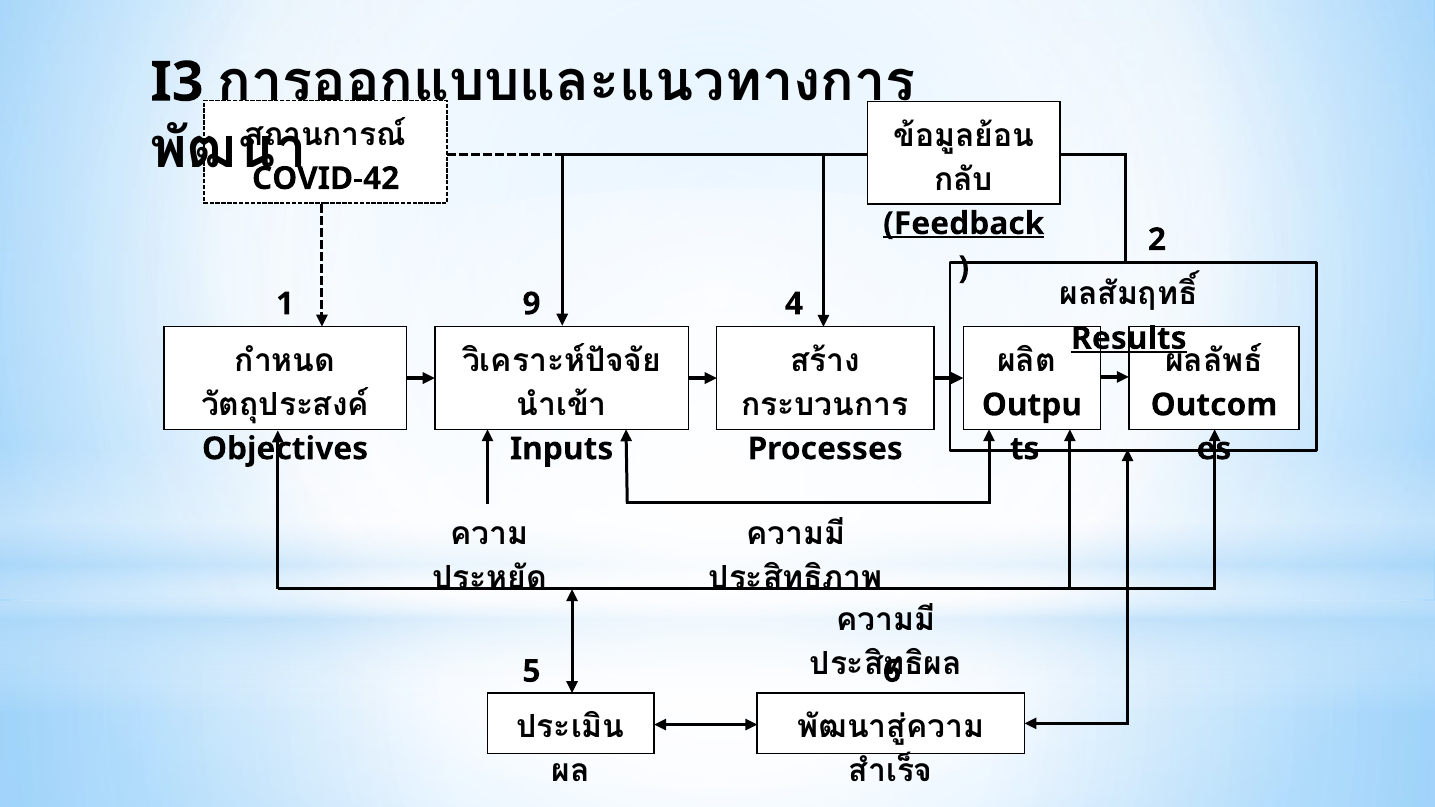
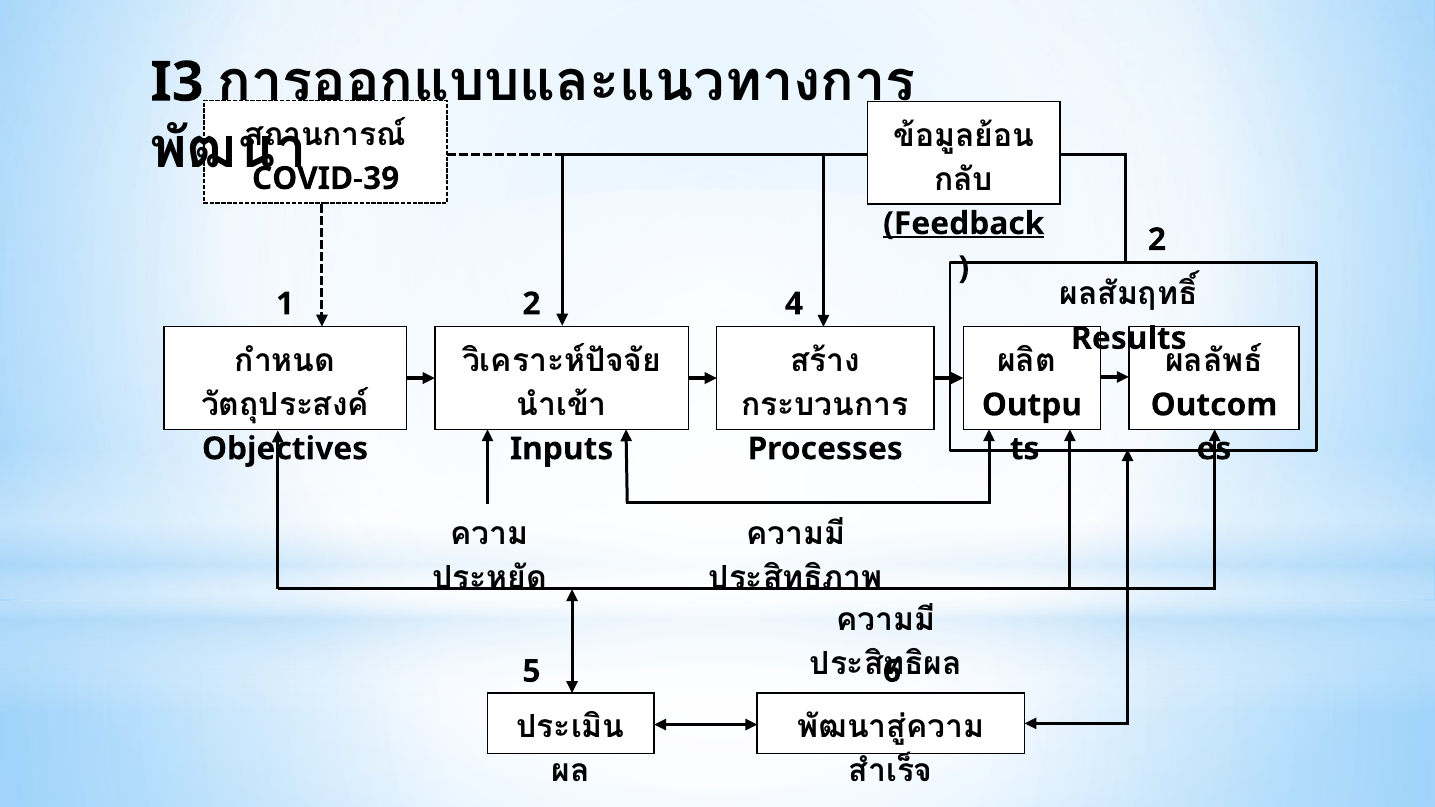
COVID-42: COVID-42 -> COVID-39
1 9: 9 -> 2
Results underline: present -> none
